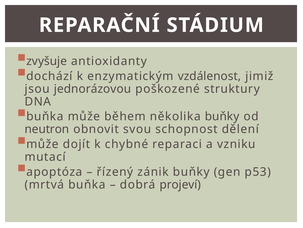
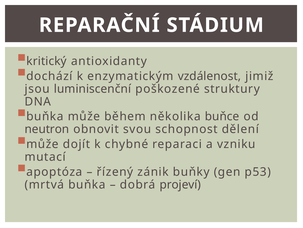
zvyšuje: zvyšuje -> kritický
jednorázovou: jednorázovou -> luminiscenční
několika buňky: buňky -> buňce
